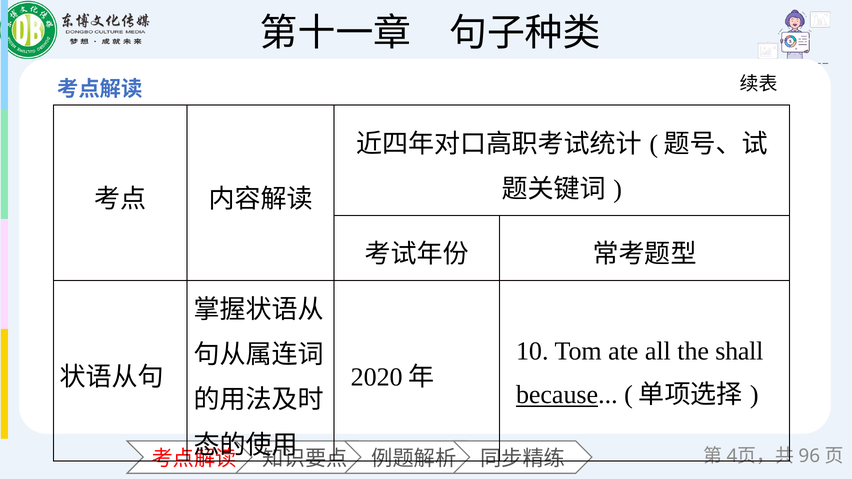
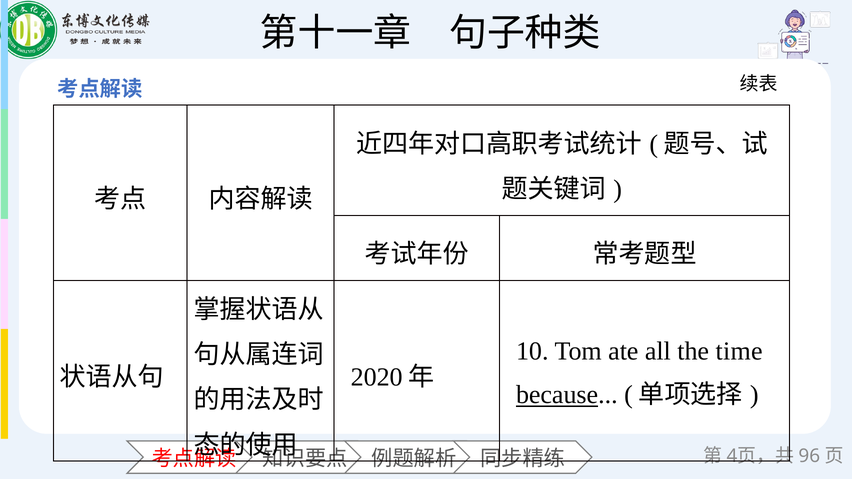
shall: shall -> time
